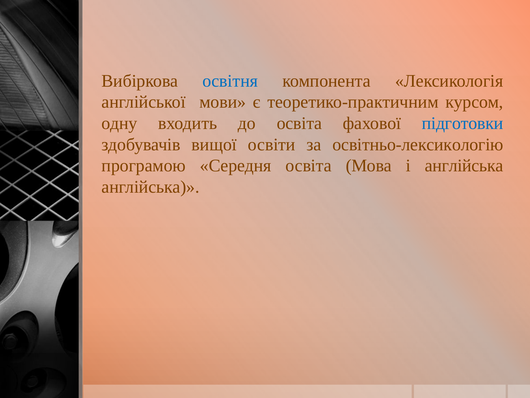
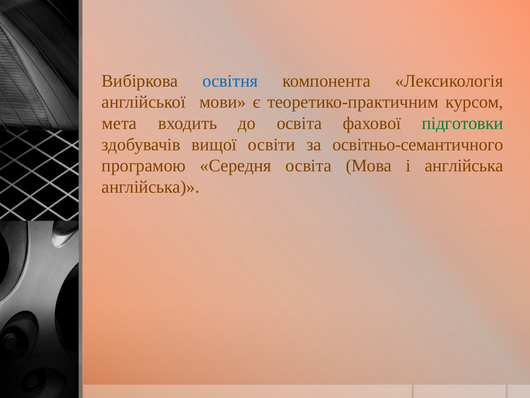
одну: одну -> мета
підготовки colour: blue -> green
освітньо-лексикологію: освітньо-лексикологію -> освітньо-семантичного
